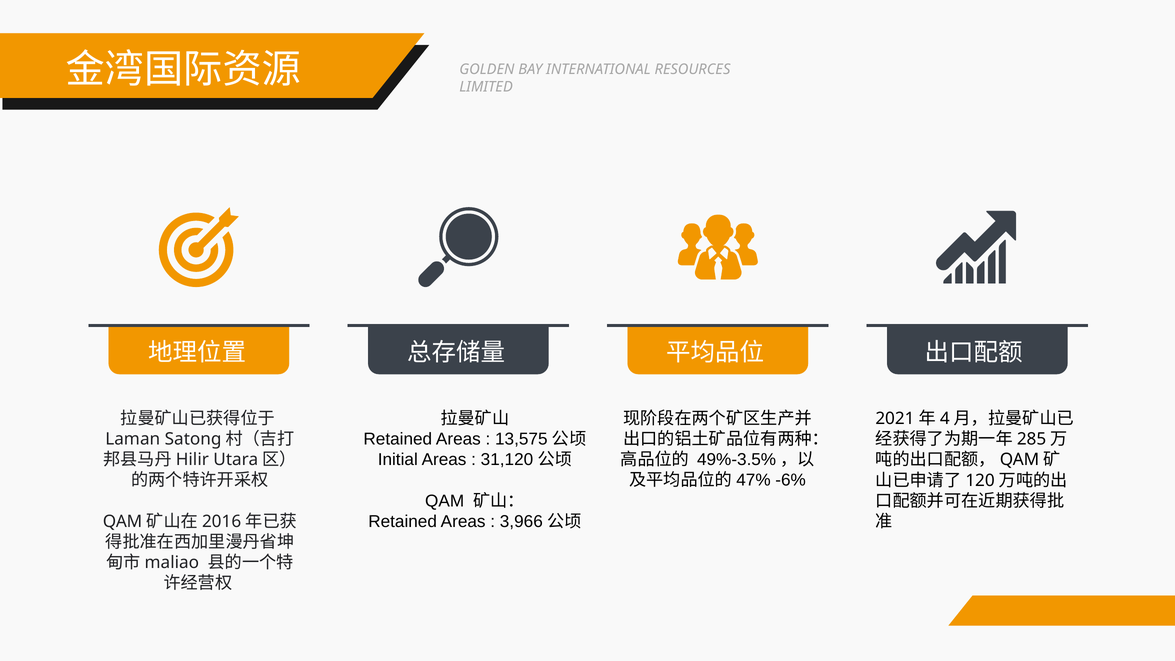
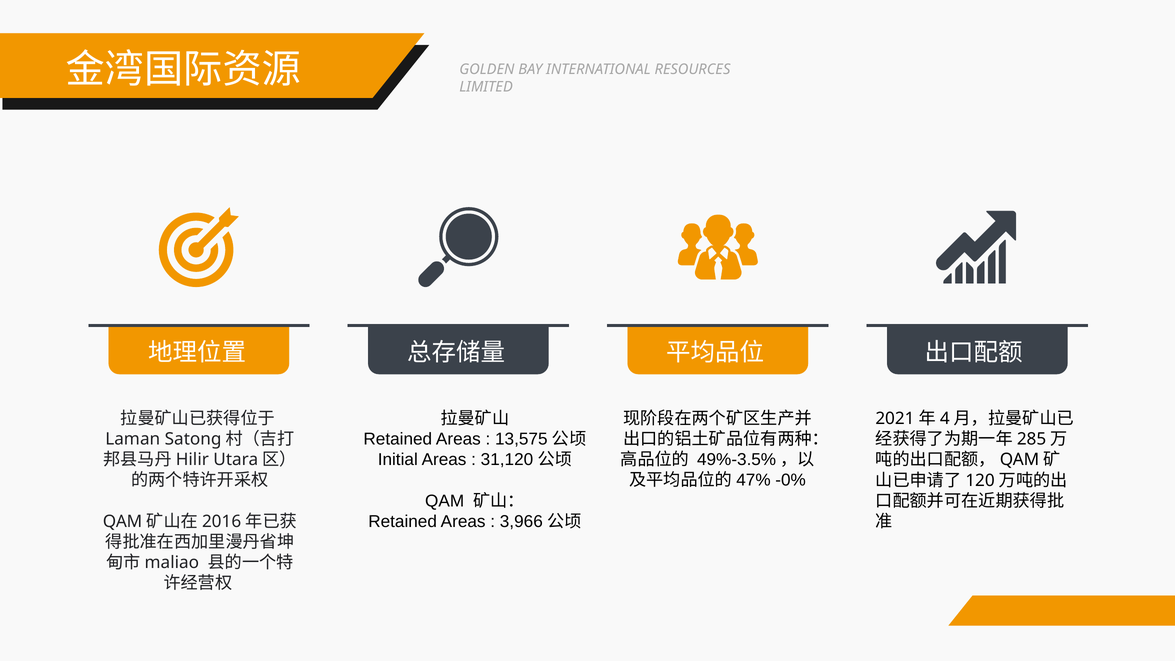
-6%: -6% -> -0%
